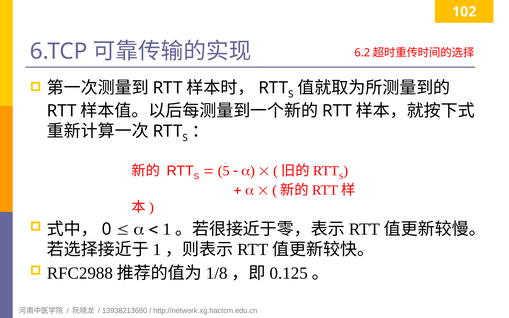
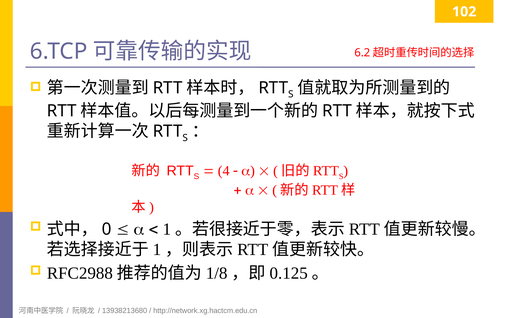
5: 5 -> 4
